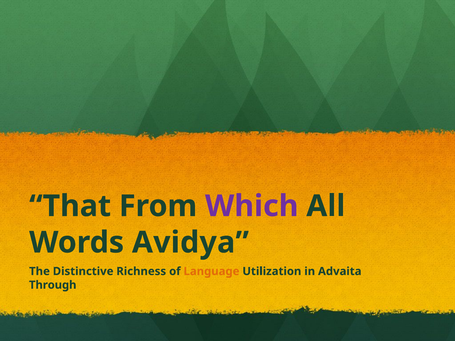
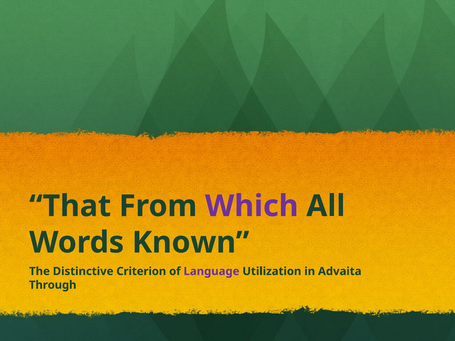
Avidya: Avidya -> Known
Richness: Richness -> Criterion
Language colour: orange -> purple
